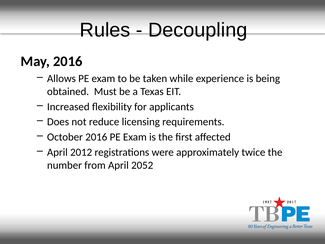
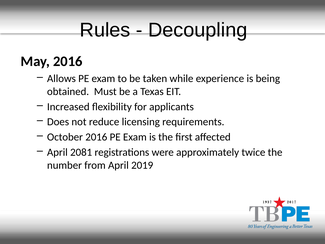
2012: 2012 -> 2081
2052: 2052 -> 2019
